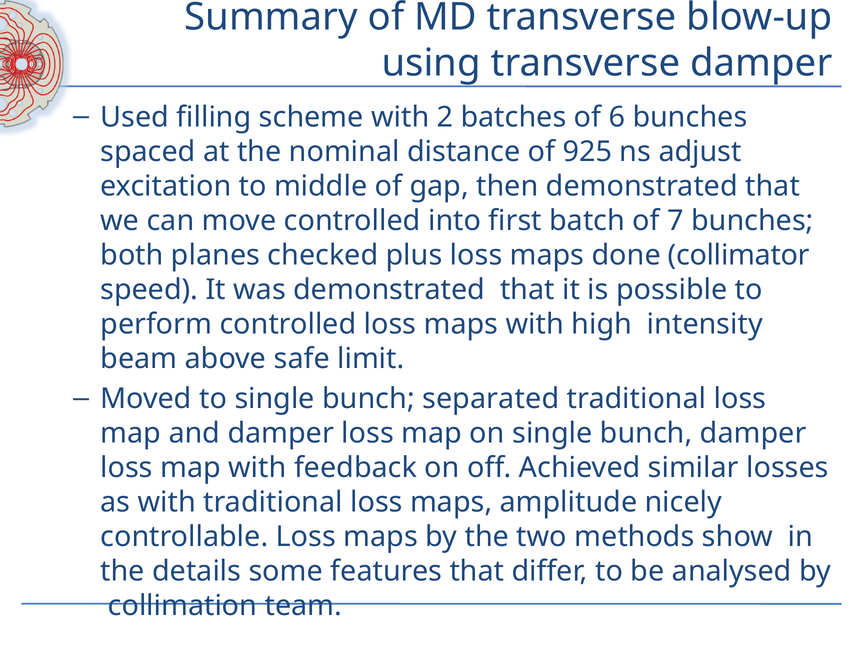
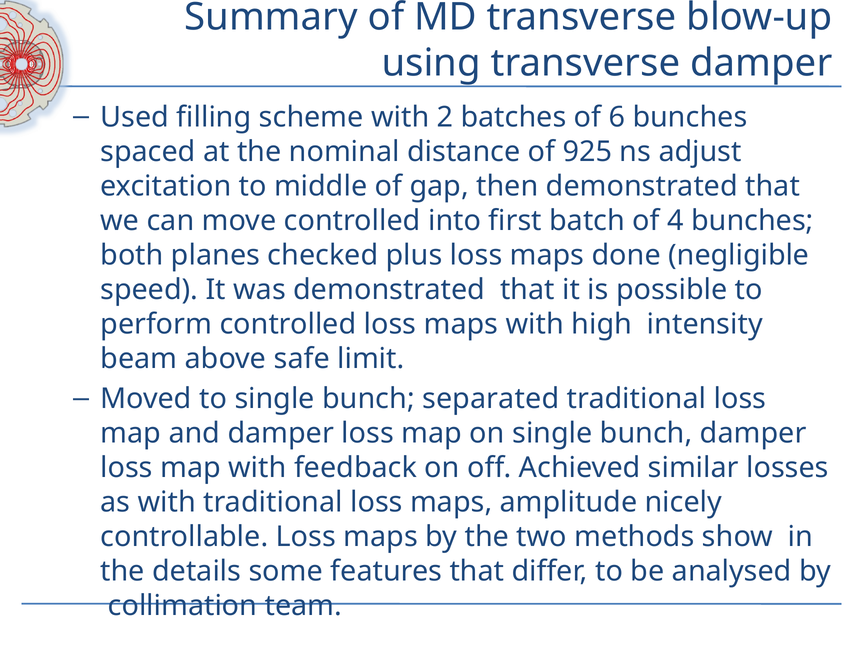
7: 7 -> 4
collimator: collimator -> negligible
